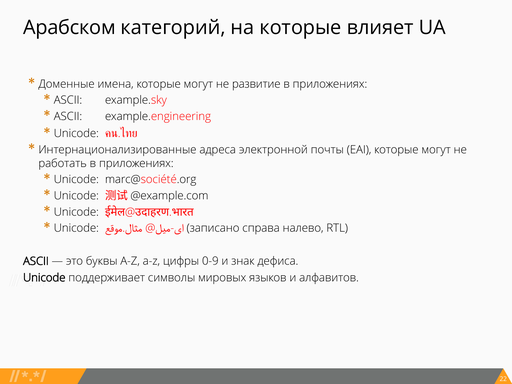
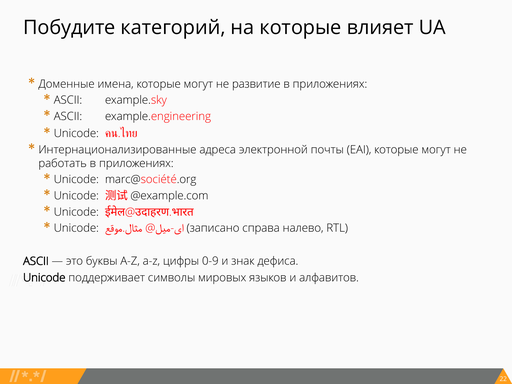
Арабском: Арабском -> Побудите
